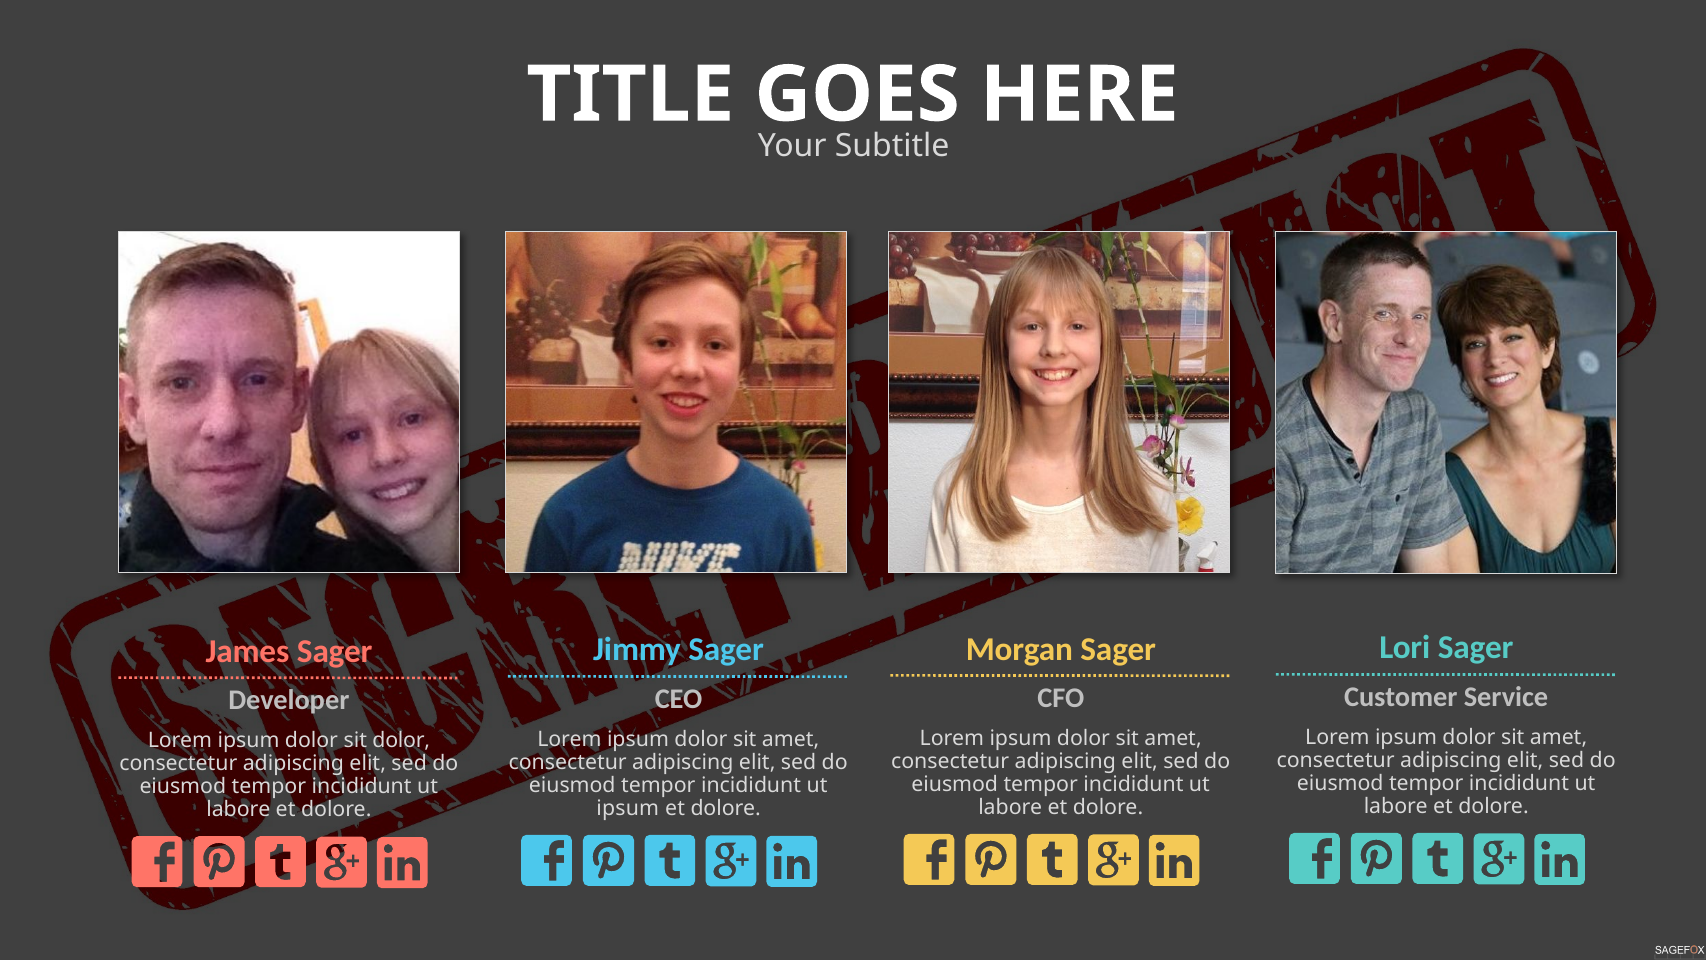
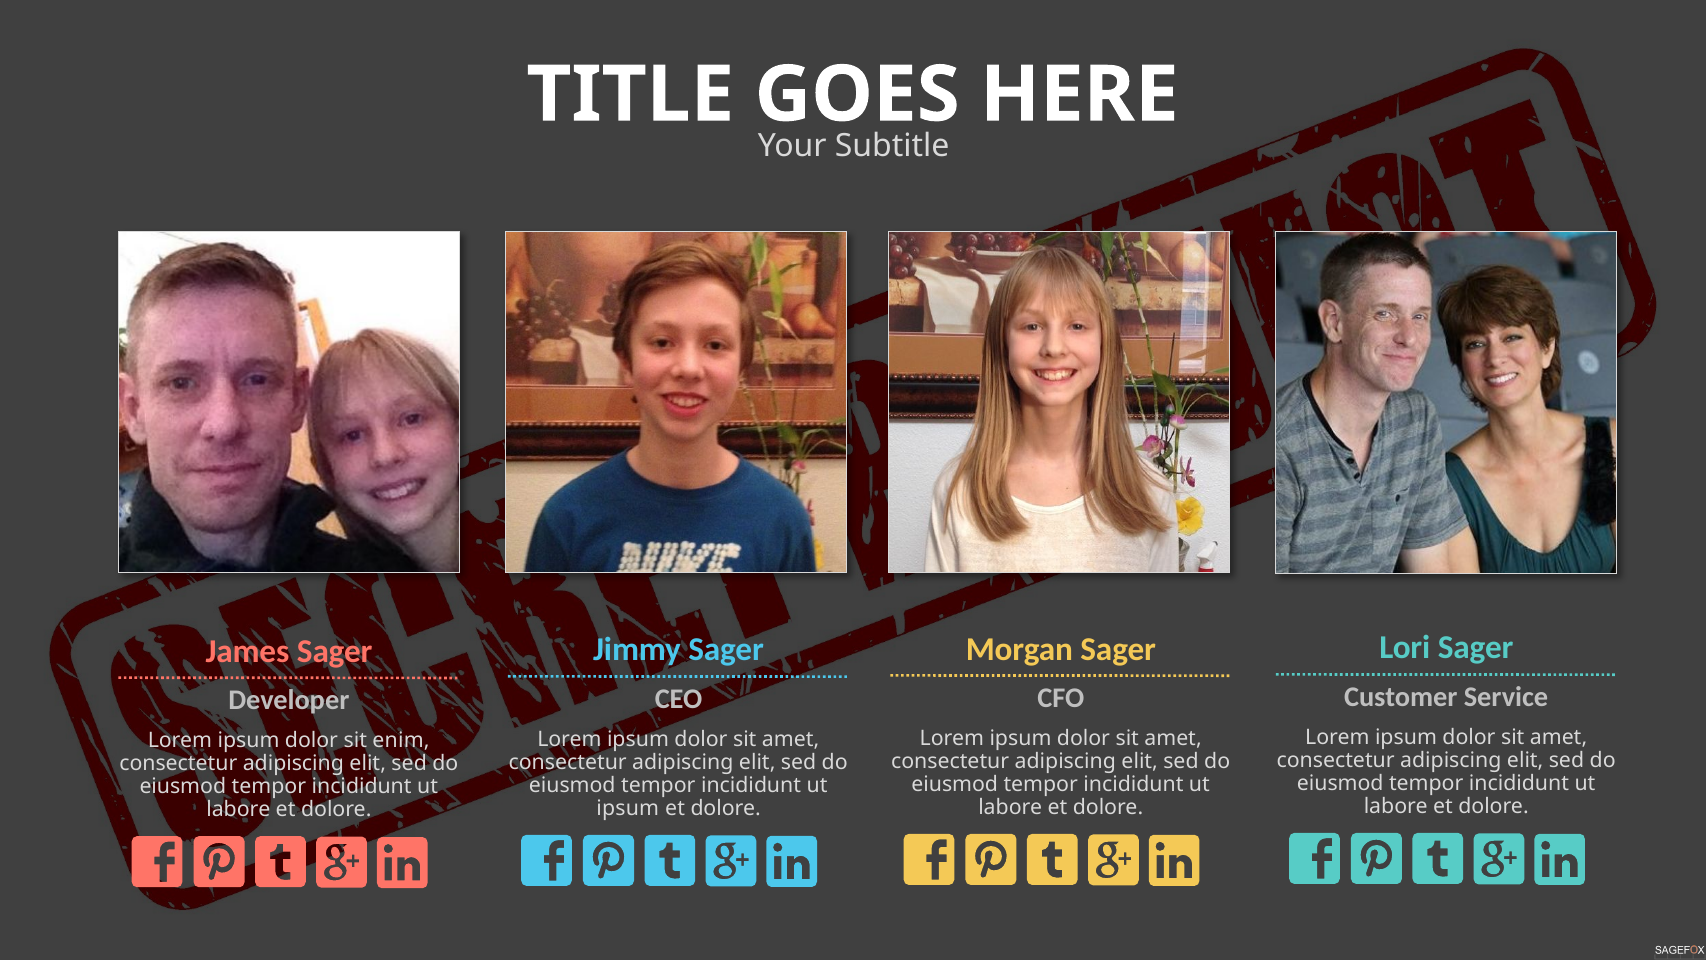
sit dolor: dolor -> enim
